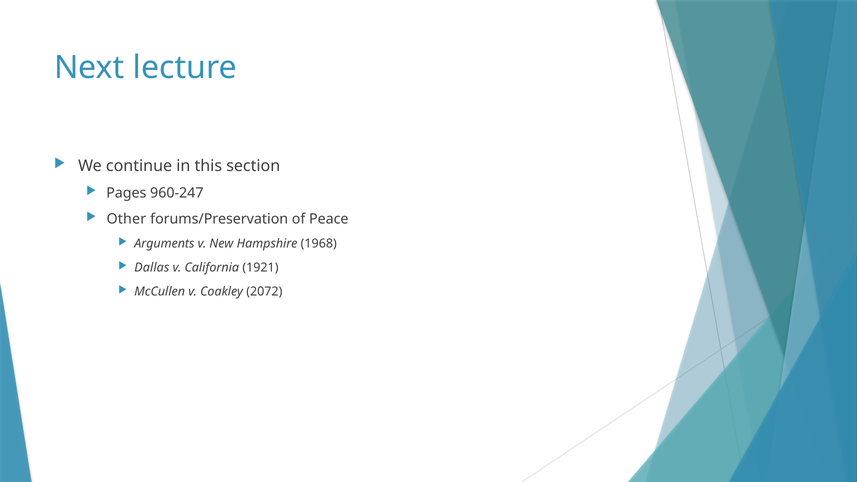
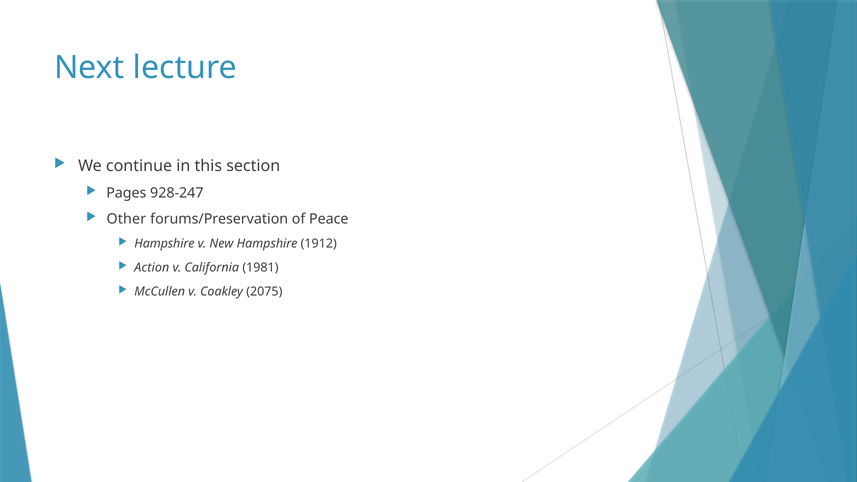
960-247: 960-247 -> 928-247
Arguments at (164, 244): Arguments -> Hampshire
1968: 1968 -> 1912
Dallas: Dallas -> Action
1921: 1921 -> 1981
2072: 2072 -> 2075
